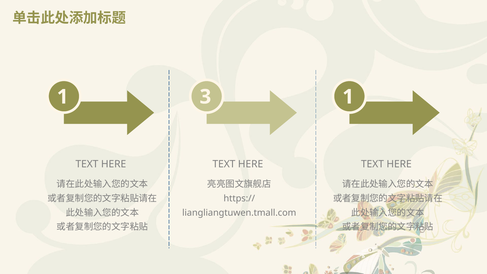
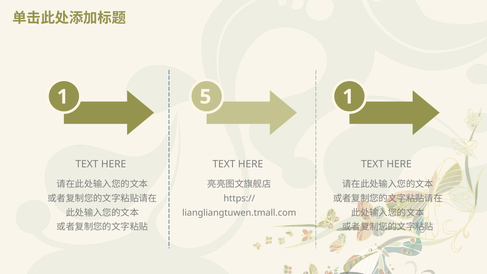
3: 3 -> 5
